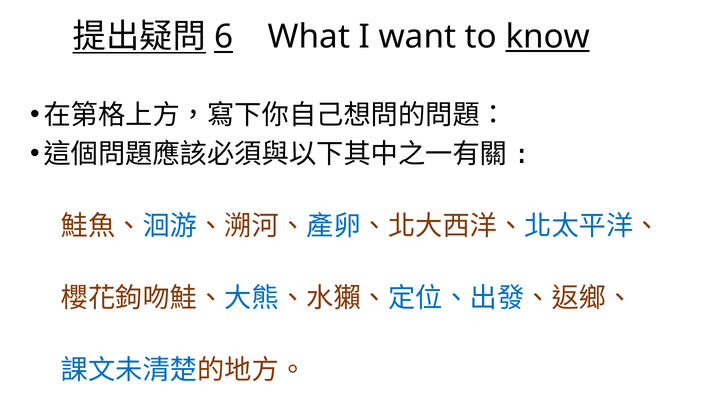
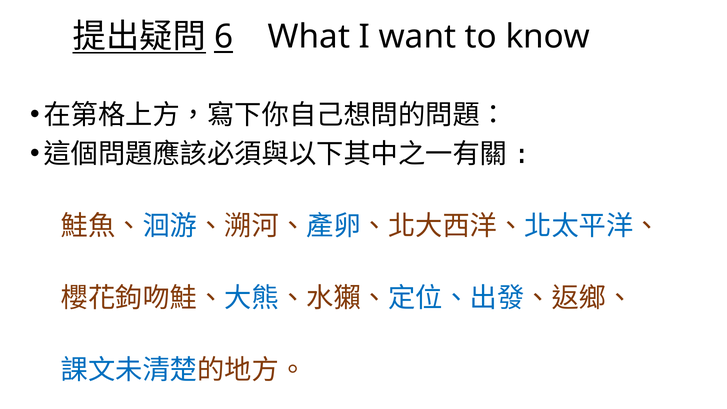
know underline: present -> none
